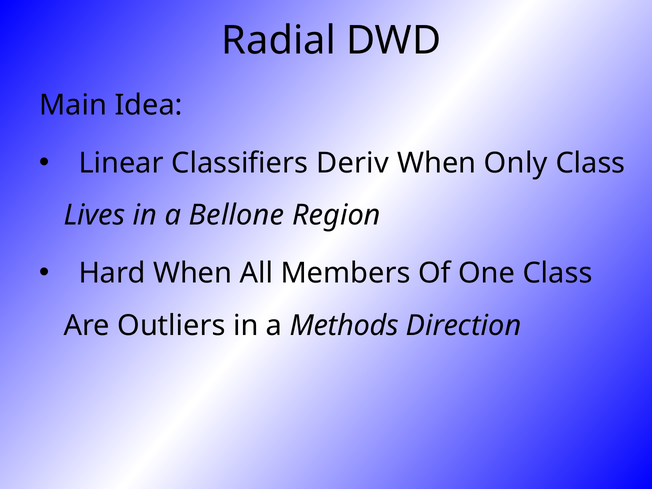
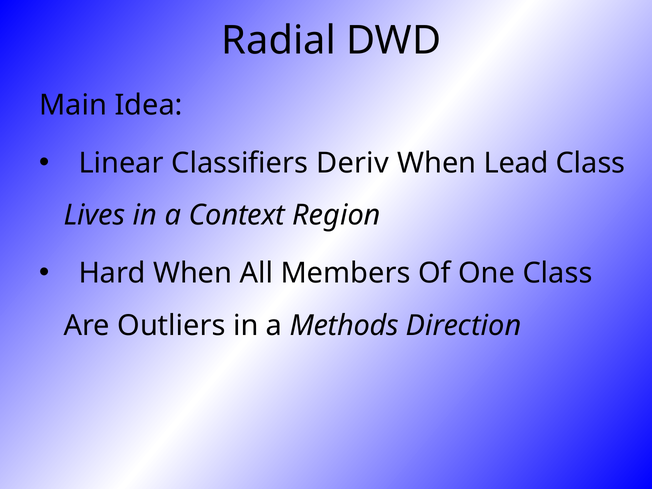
Only: Only -> Lead
Bellone: Bellone -> Context
